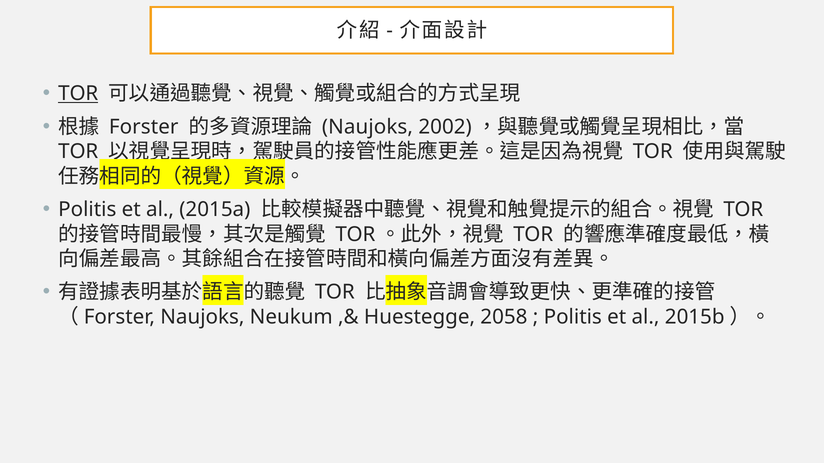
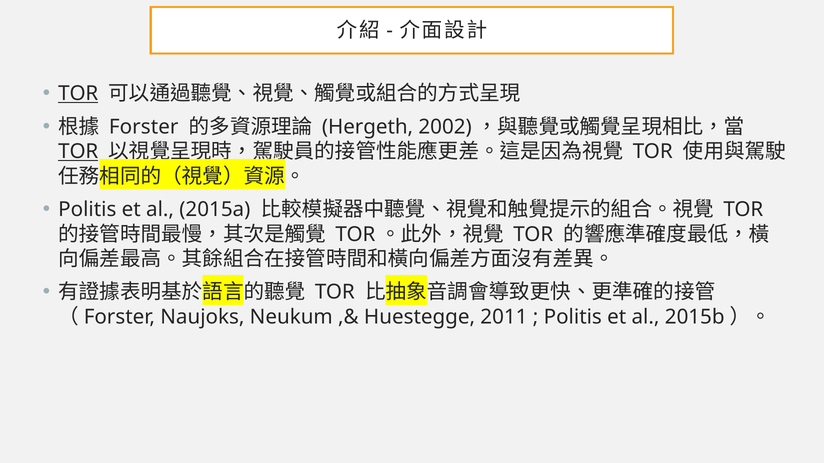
Naujoks at (367, 127): Naujoks -> Hergeth
TOR at (78, 152) underline: none -> present
2058: 2058 -> 2011
